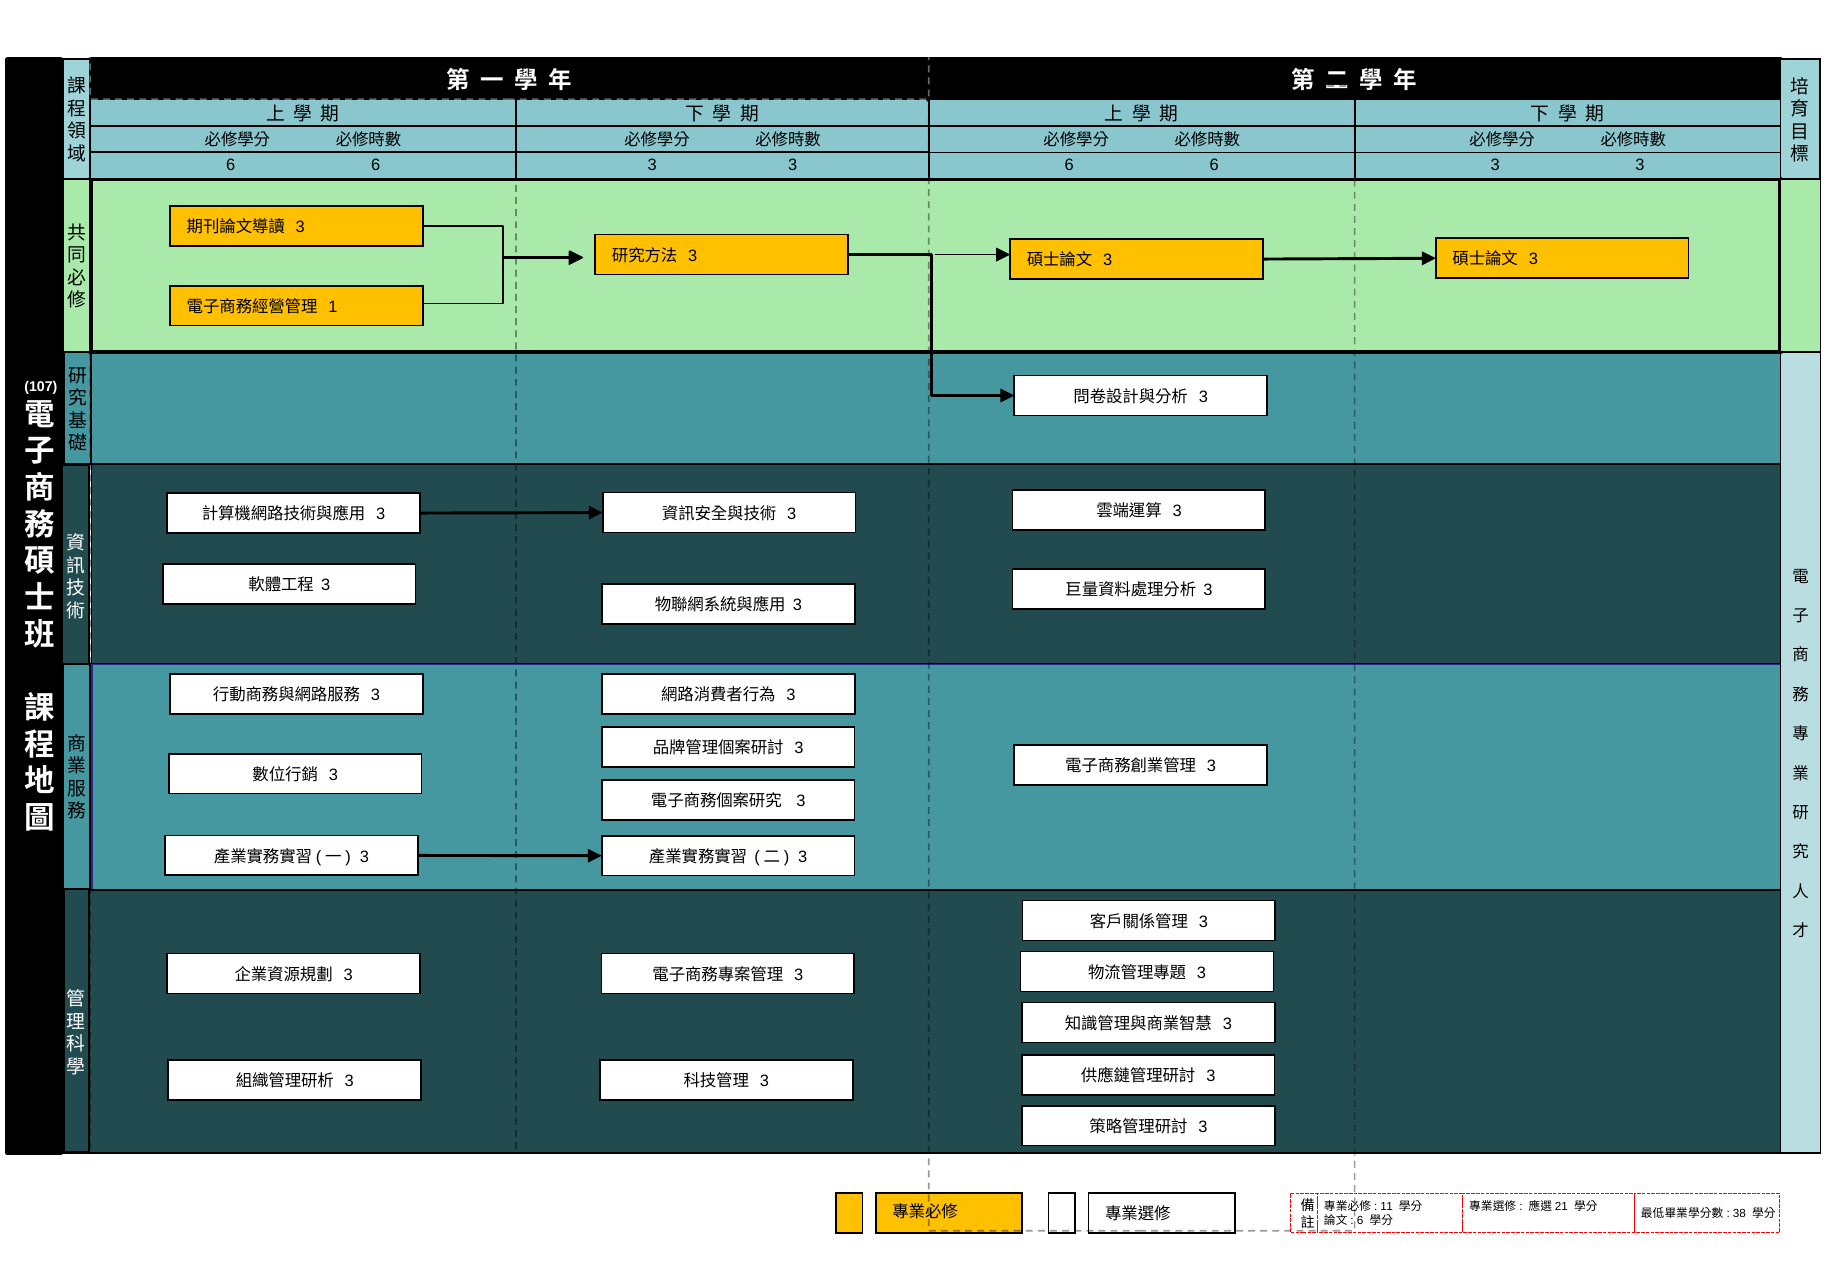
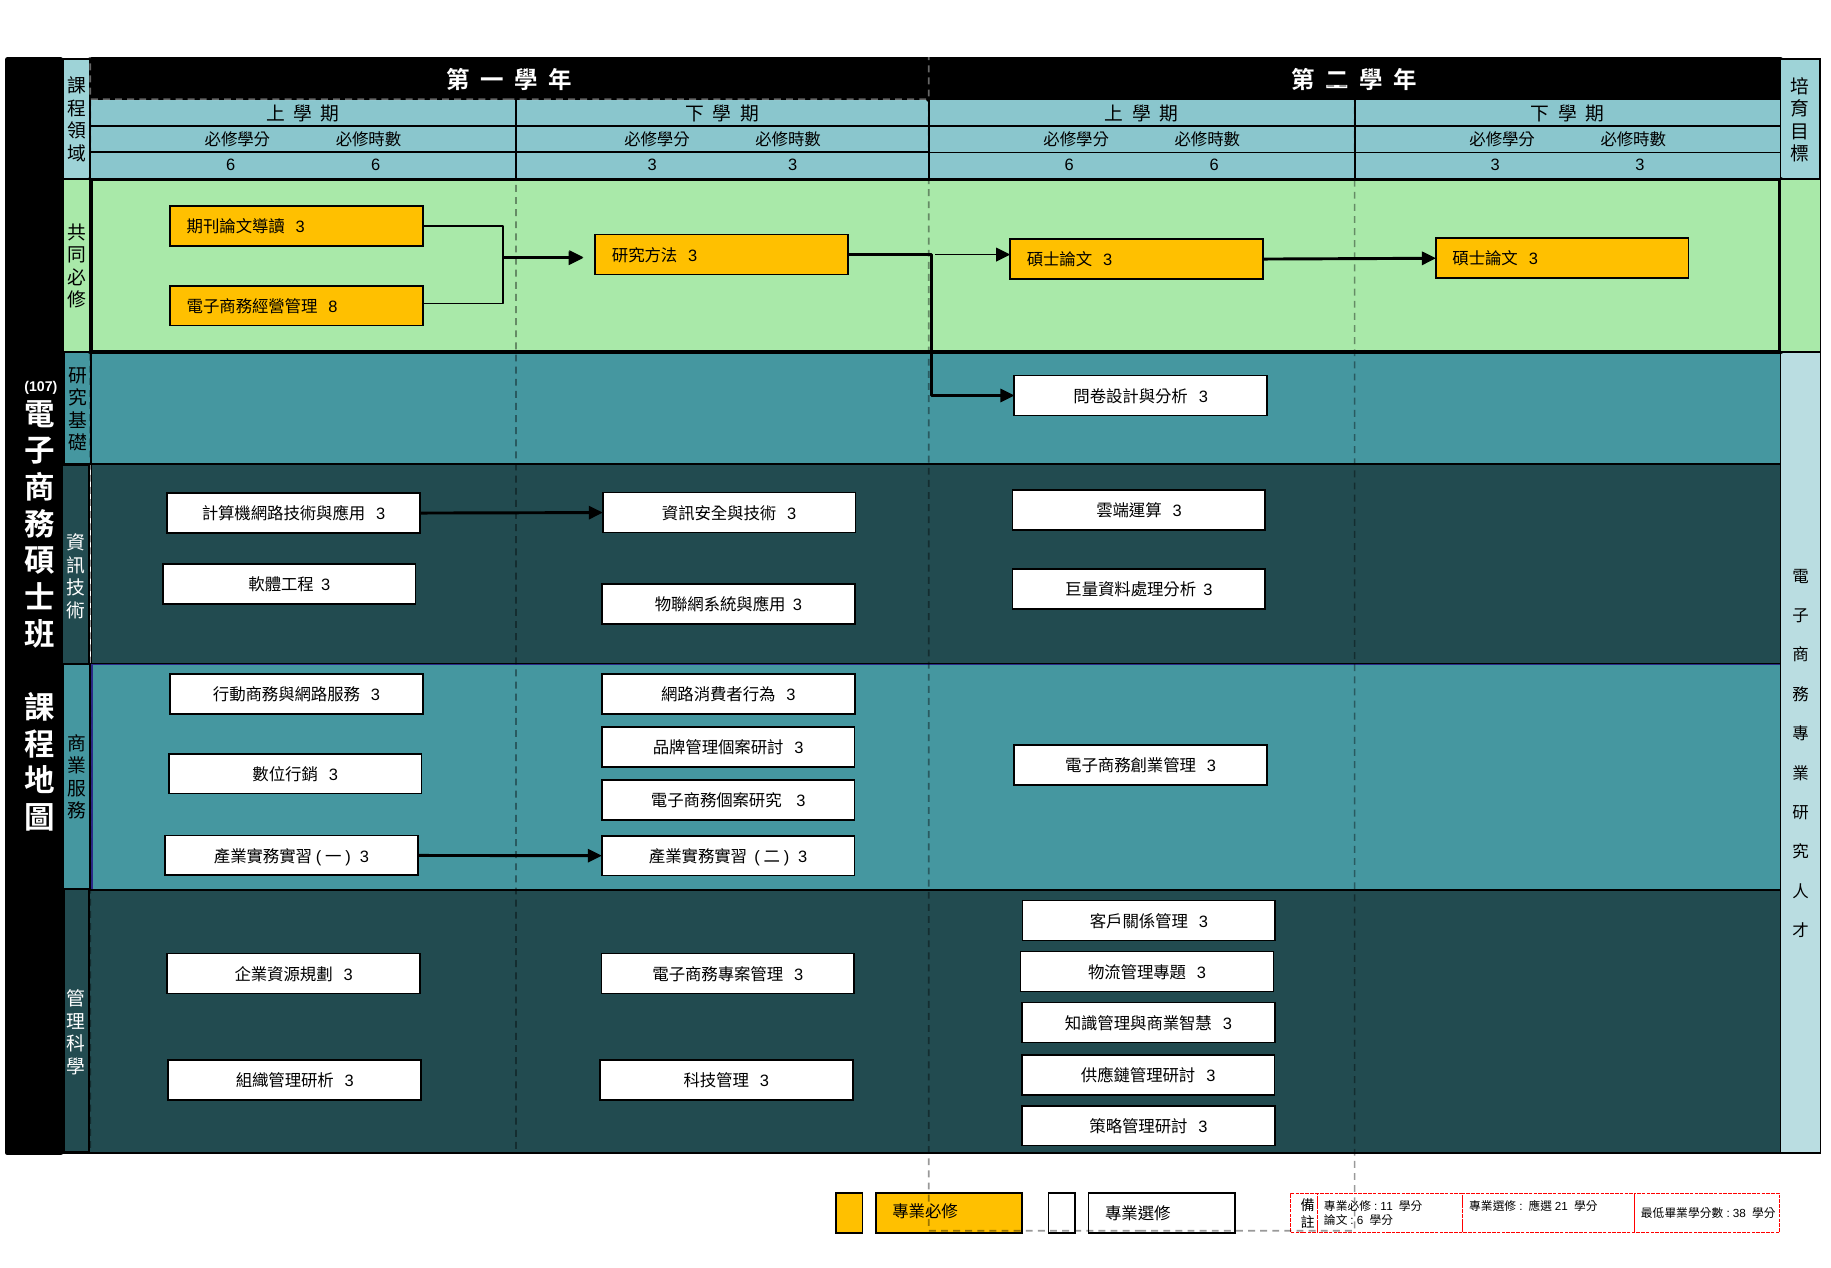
1: 1 -> 8
